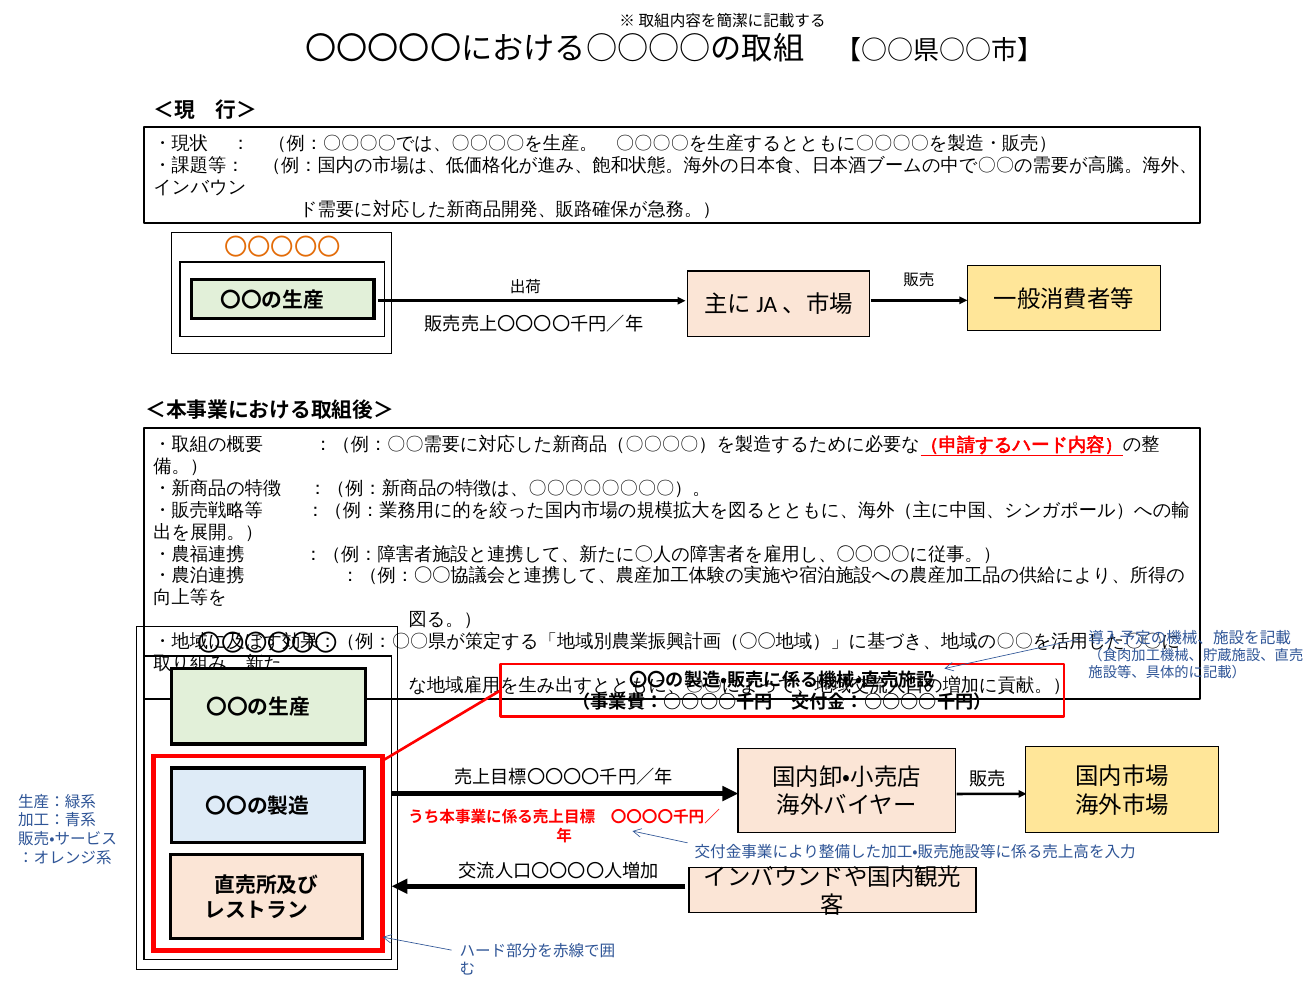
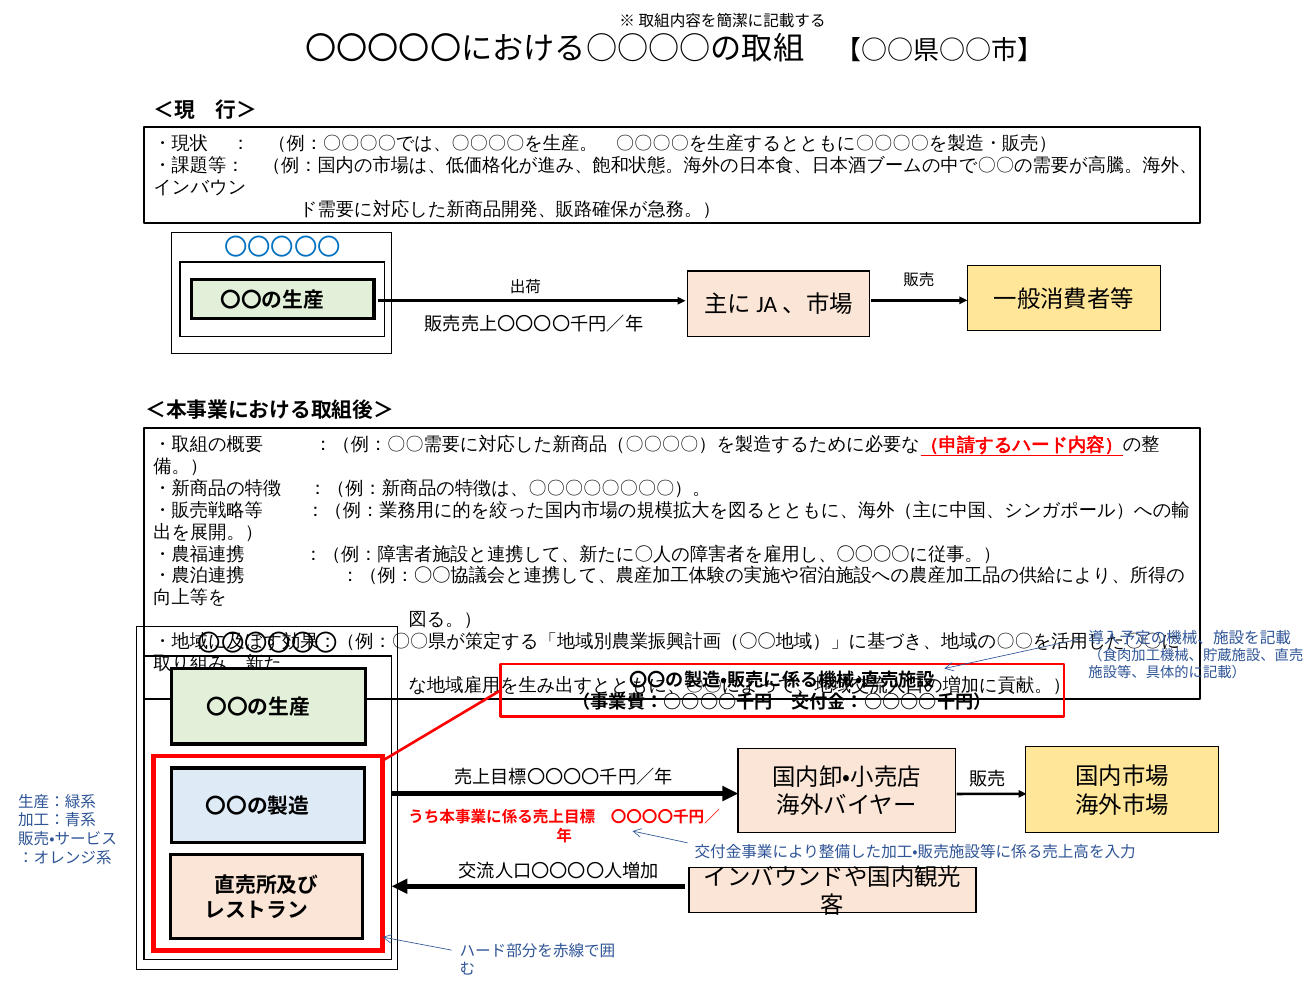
〇〇〇〇〇 colour: orange -> blue
